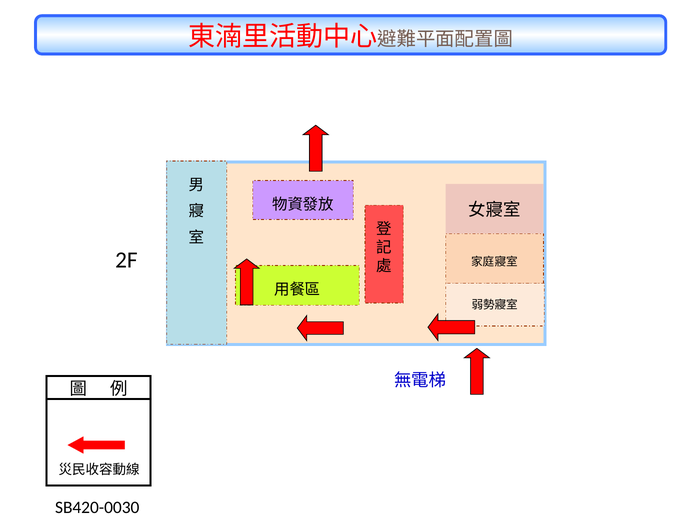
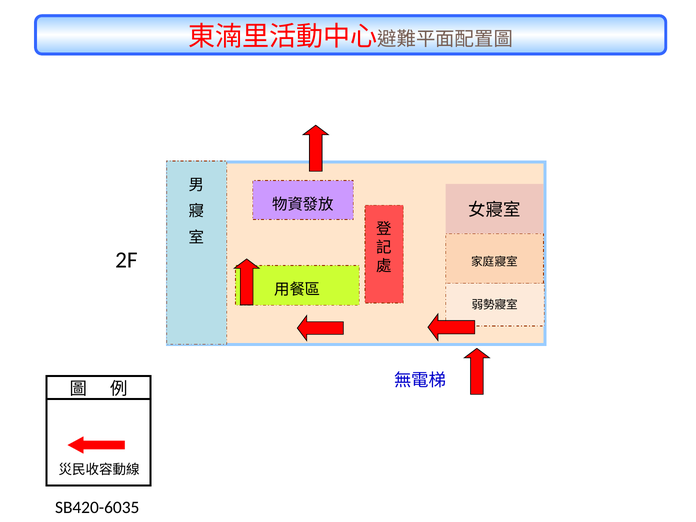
SB420-0030: SB420-0030 -> SB420-6035
